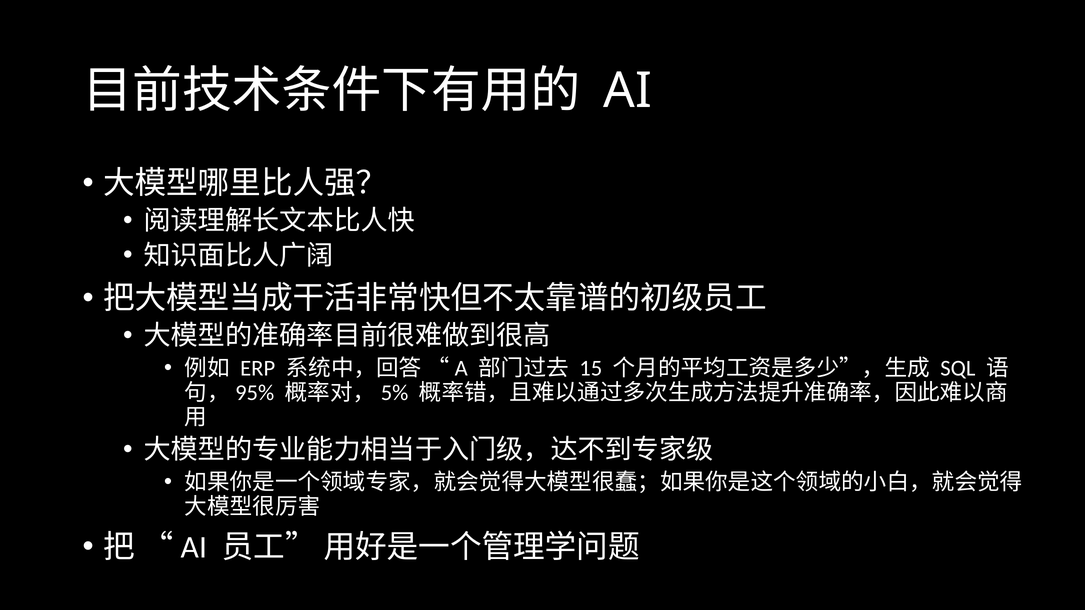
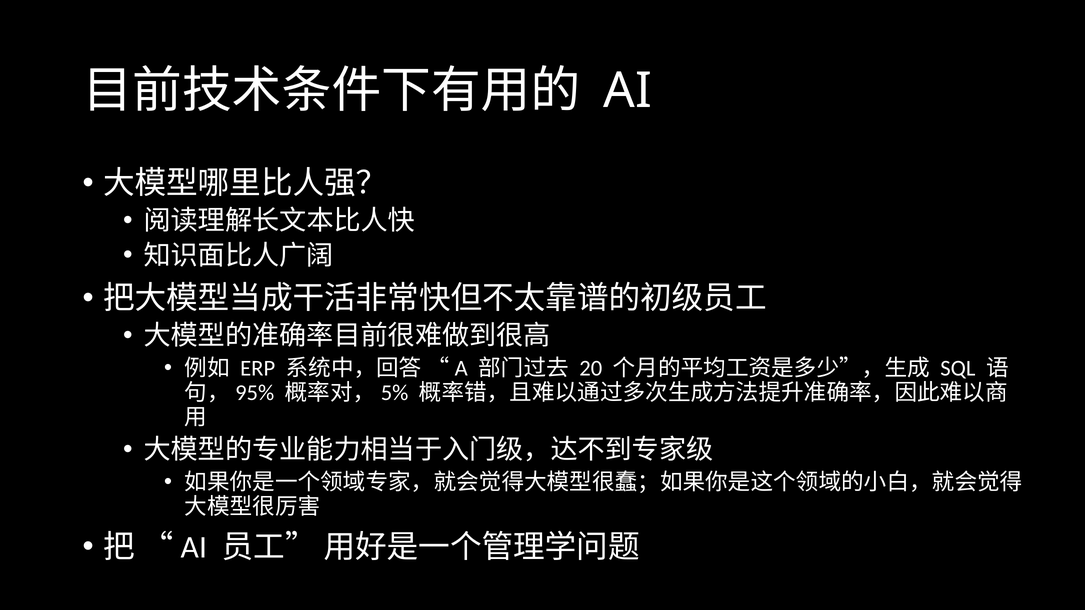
15: 15 -> 20
